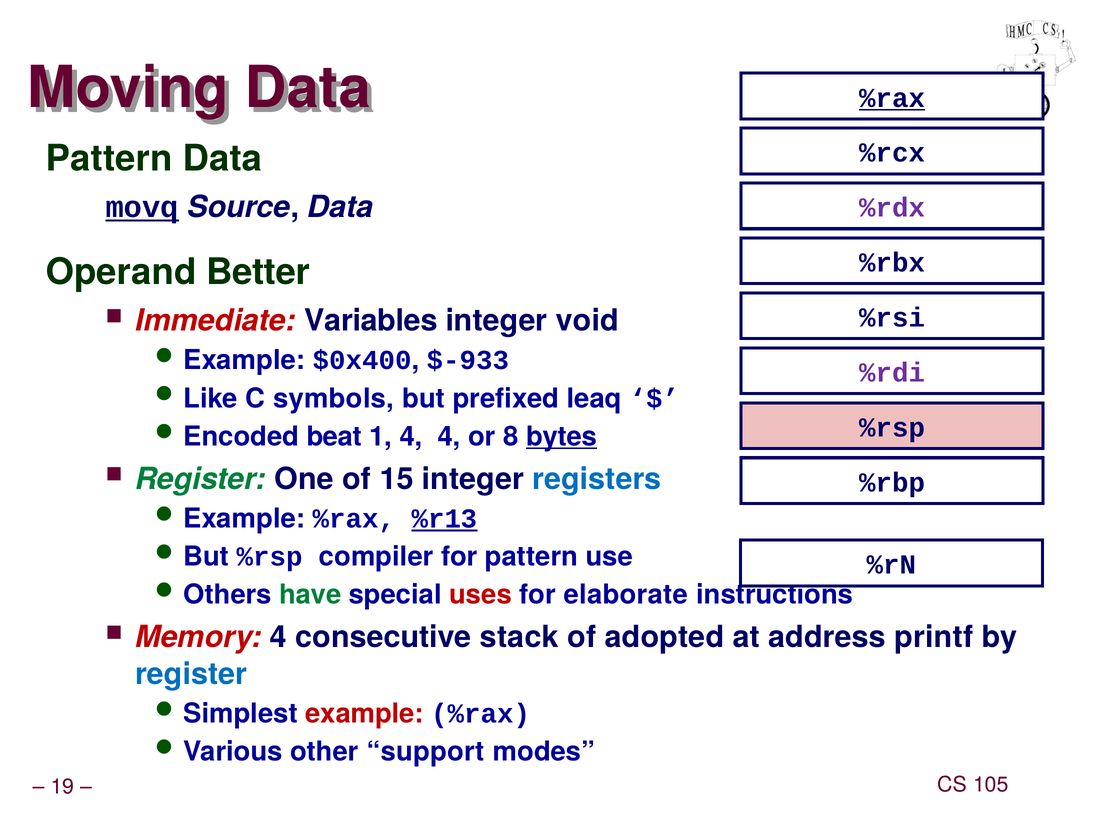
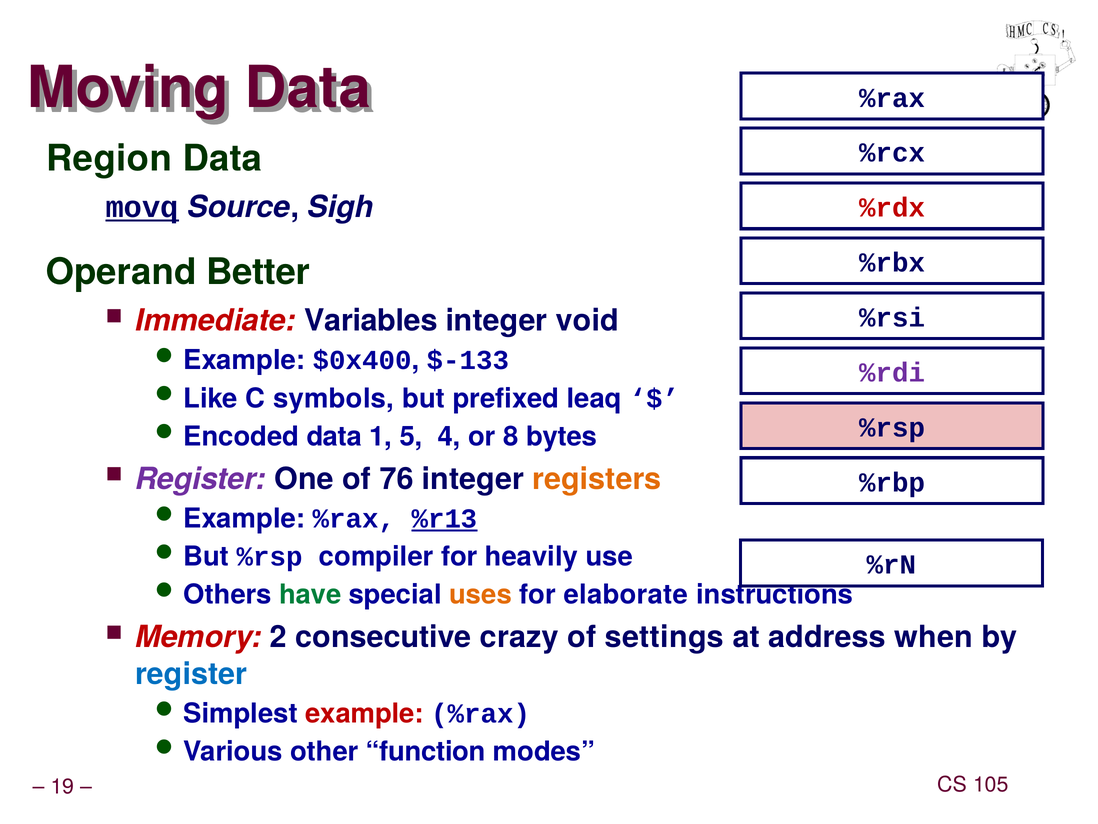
%rax at (892, 98) underline: present -> none
Pattern at (109, 159): Pattern -> Region
Source Data: Data -> Sigh
%rdx colour: purple -> red
$-933: $-933 -> $-133
beat at (334, 436): beat -> data
1 4: 4 -> 5
bytes underline: present -> none
Register at (201, 479) colour: green -> purple
15: 15 -> 76
registers colour: blue -> orange
for pattern: pattern -> heavily
uses colour: red -> orange
Memory 4: 4 -> 2
stack: stack -> crazy
adopted: adopted -> settings
printf: printf -> when
support: support -> function
